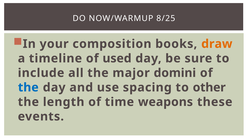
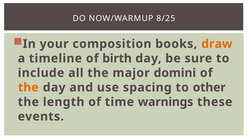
used: used -> birth
the at (28, 88) colour: blue -> orange
weapons: weapons -> warnings
